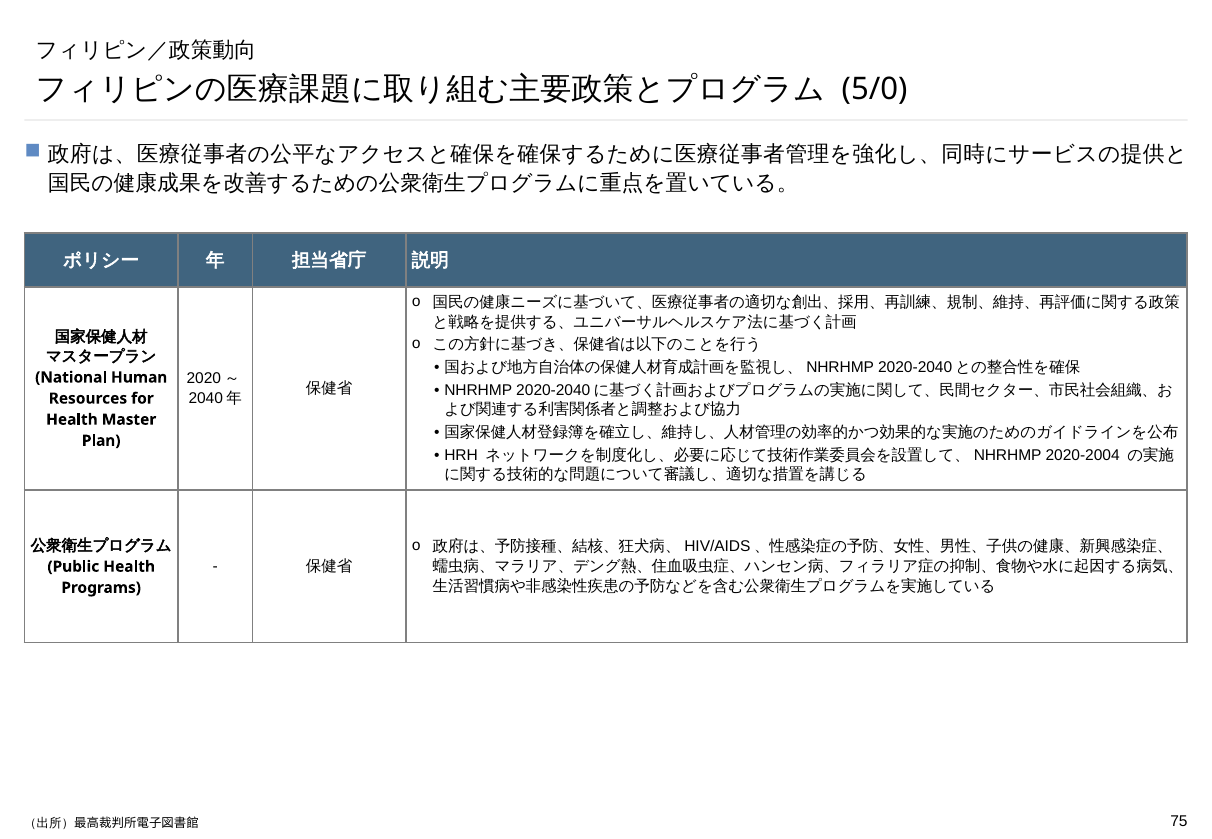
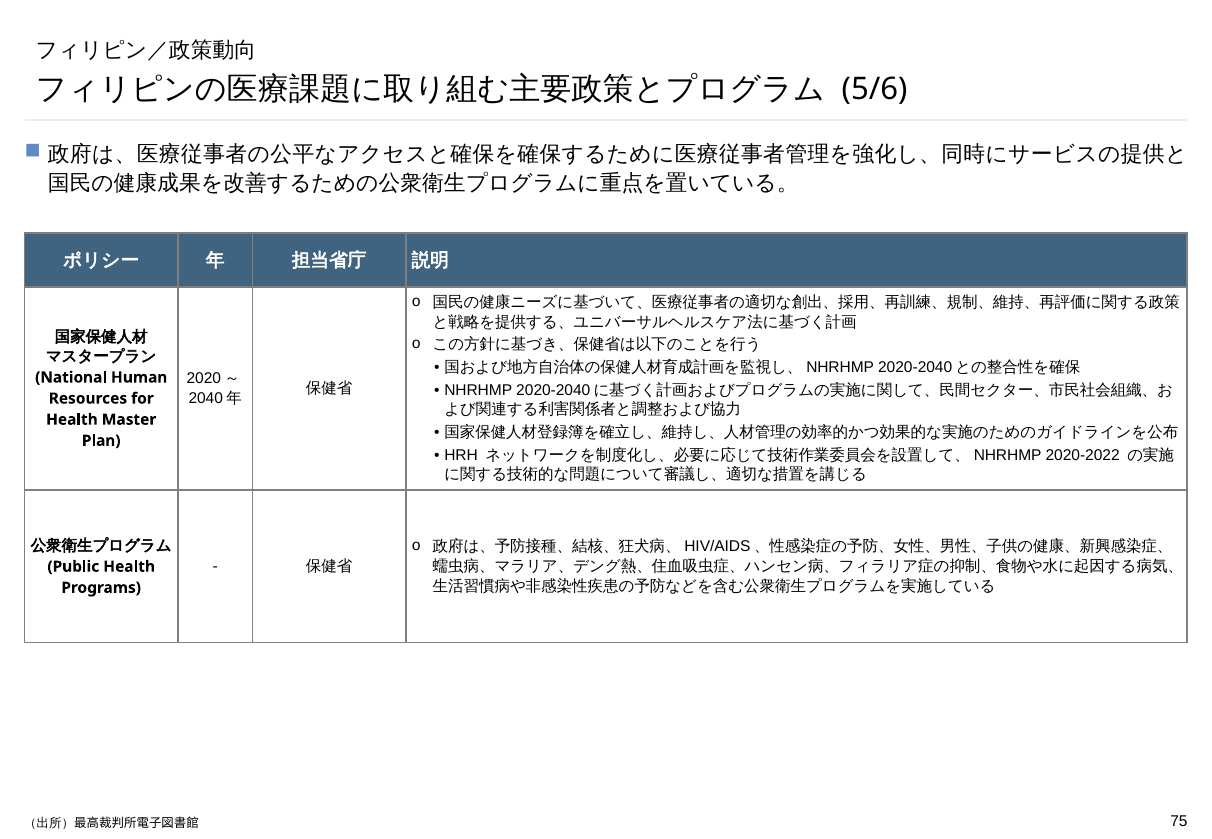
5/0: 5/0 -> 5/6
2020-2004: 2020-2004 -> 2020-2022
